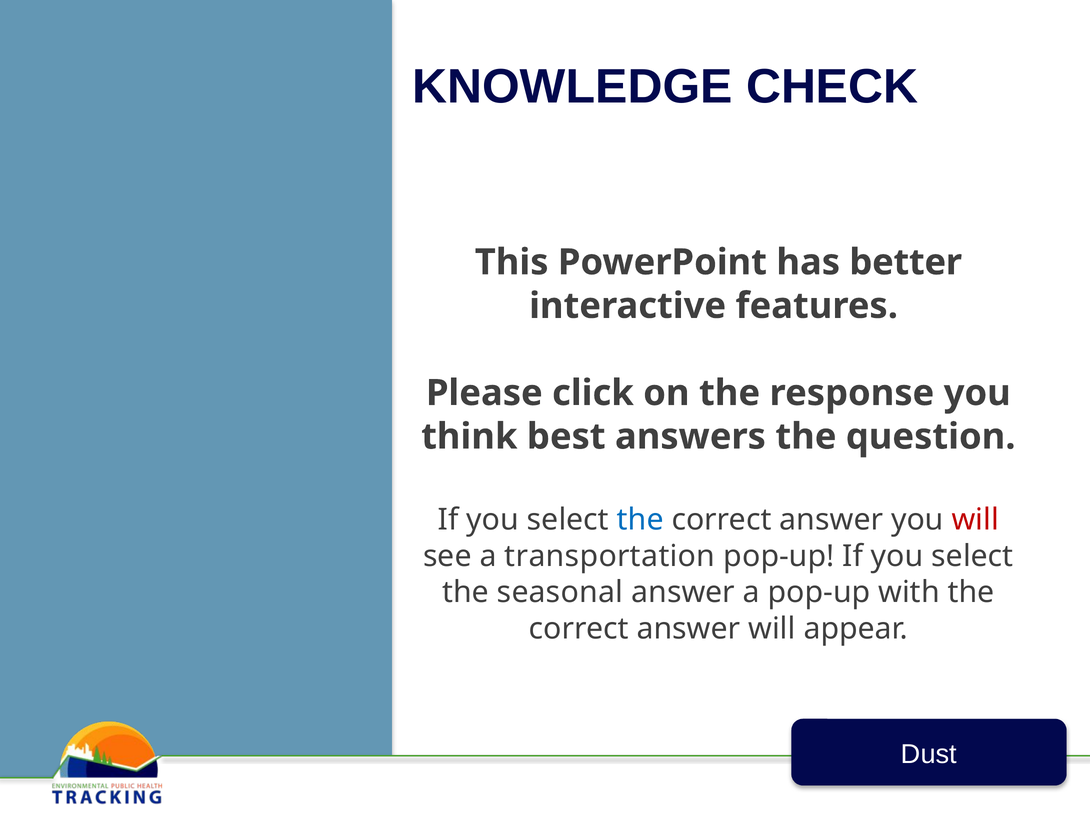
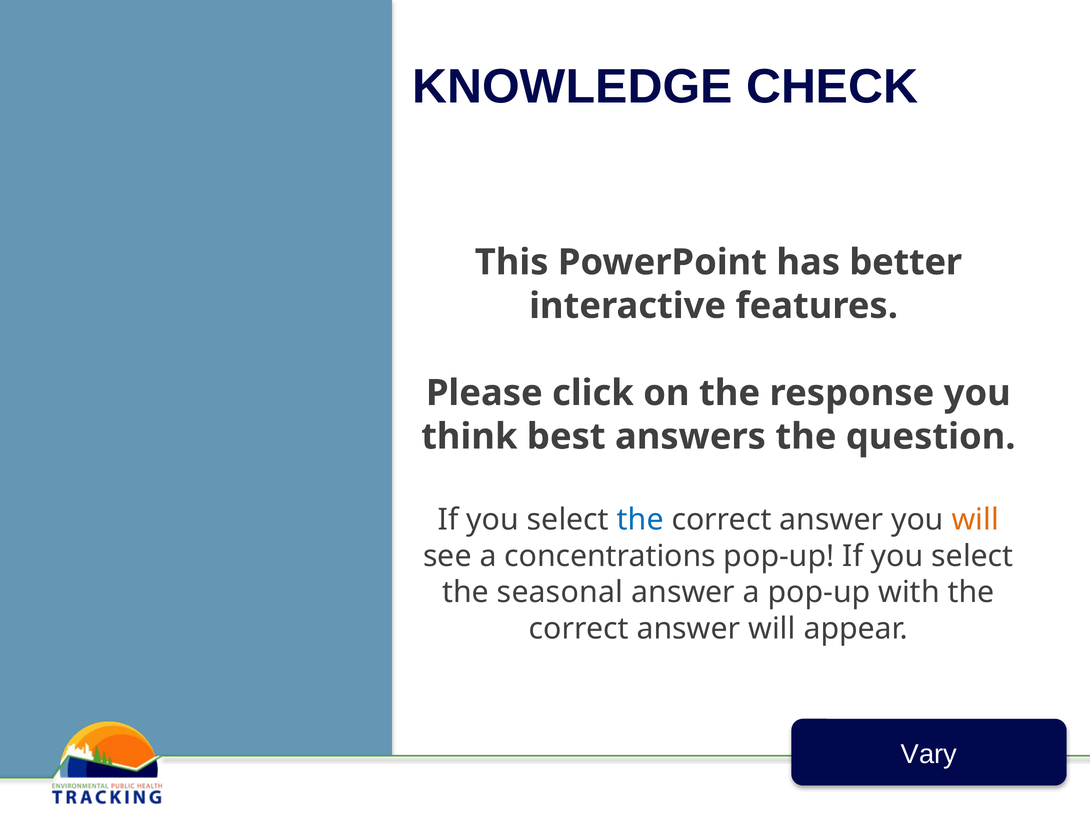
will at (975, 520) colour: red -> orange
transportation: transportation -> concentrations
Dust: Dust -> Vary
